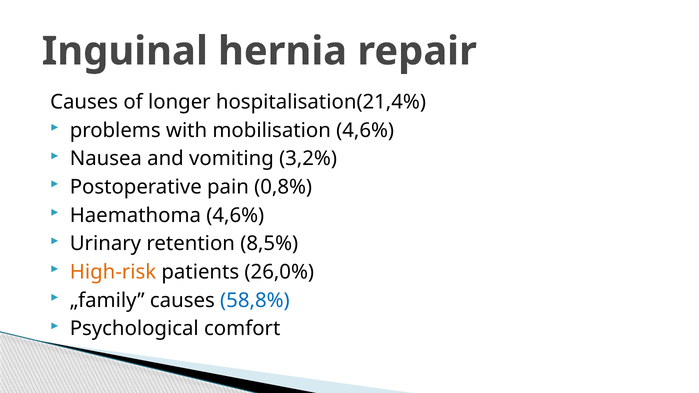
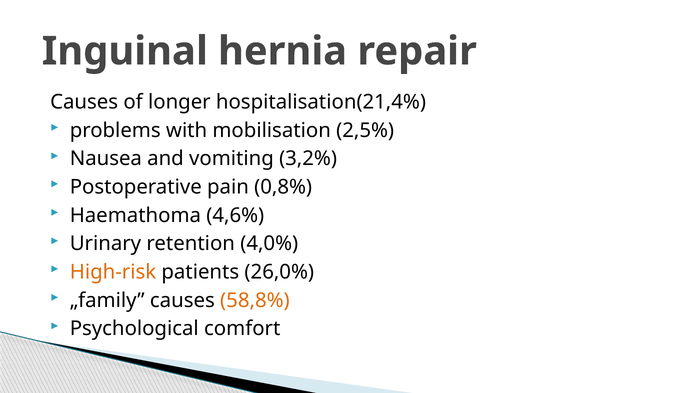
mobilisation 4,6%: 4,6% -> 2,5%
8,5%: 8,5% -> 4,0%
58,8% colour: blue -> orange
